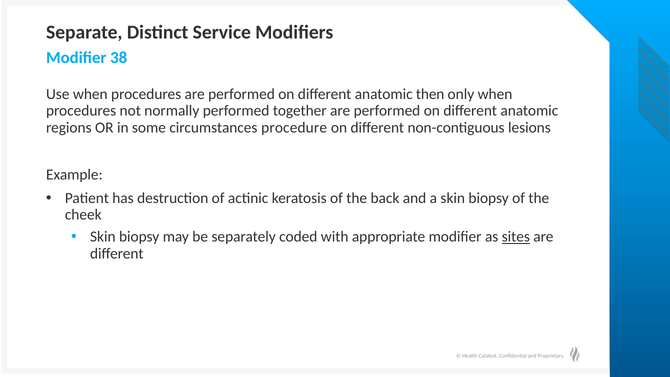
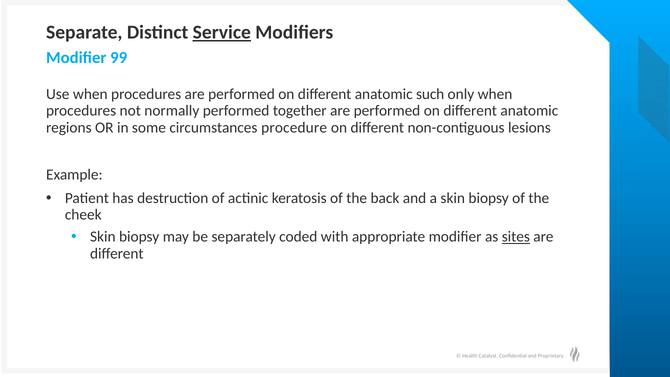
Service underline: none -> present
38: 38 -> 99
then: then -> such
